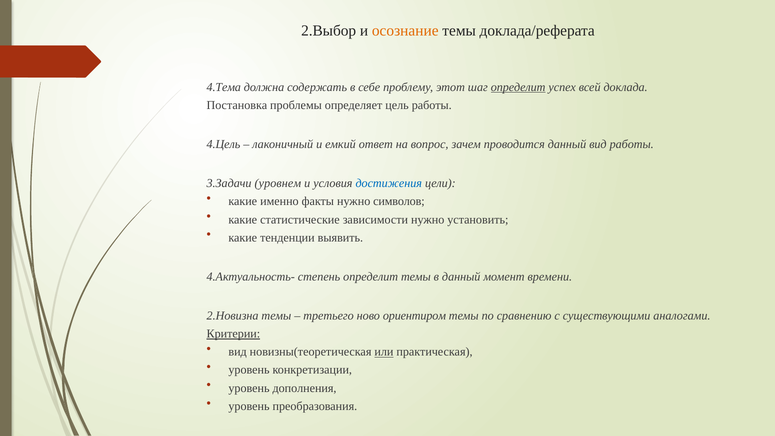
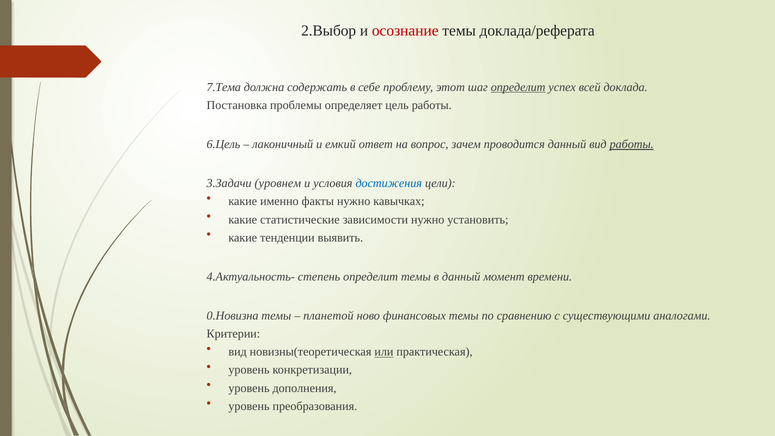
осознание colour: orange -> red
4.Тема: 4.Тема -> 7.Тема
4.Цель: 4.Цель -> 6.Цель
работы at (632, 144) underline: none -> present
символов: символов -> кавычках
2.Новизна: 2.Новизна -> 0.Новизна
третьего: третьего -> планетой
ориентиром: ориентиром -> финансовых
Критерии underline: present -> none
